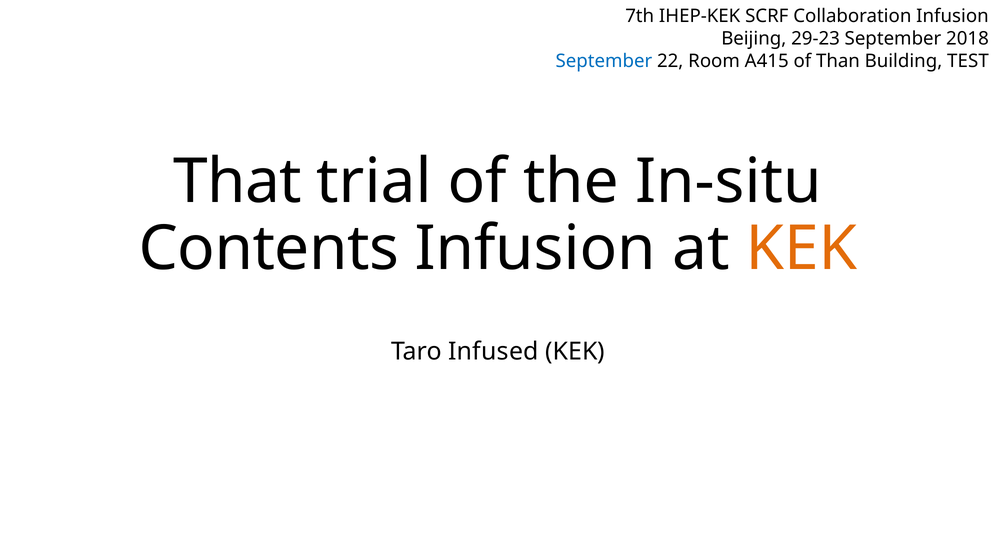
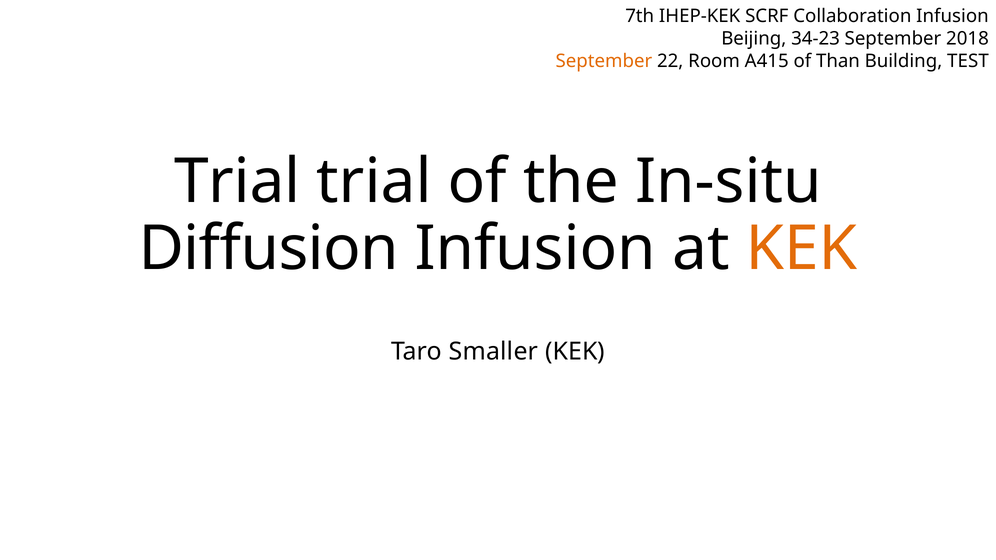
29-23: 29-23 -> 34-23
September at (604, 61) colour: blue -> orange
That at (237, 182): That -> Trial
Contents: Contents -> Diffusion
Infused: Infused -> Smaller
